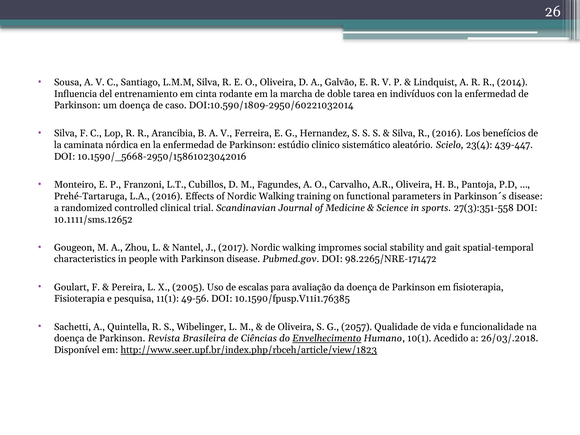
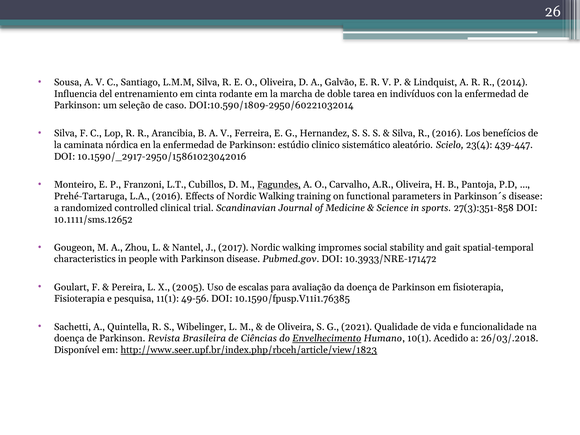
um doença: doença -> seleção
10.1590/_5668-2950/15861023042016: 10.1590/_5668-2950/15861023042016 -> 10.1590/_2917-2950/15861023042016
Fagundes underline: none -> present
27(3):351-558: 27(3):351-558 -> 27(3):351-858
98.2265/NRE-171472: 98.2265/NRE-171472 -> 10.3933/NRE-171472
2057: 2057 -> 2021
